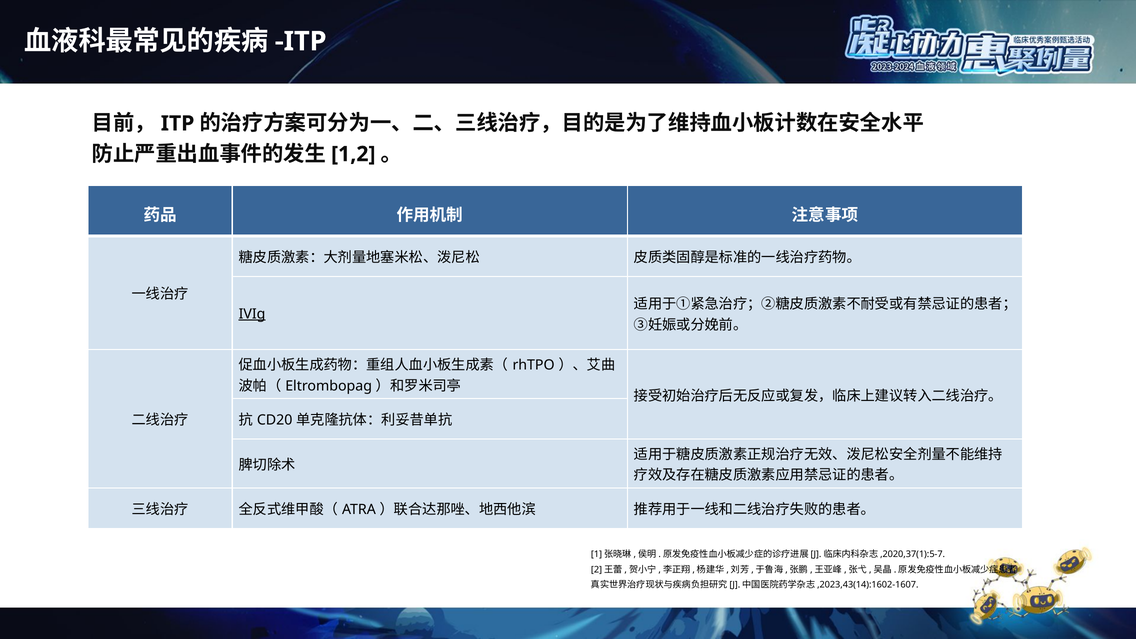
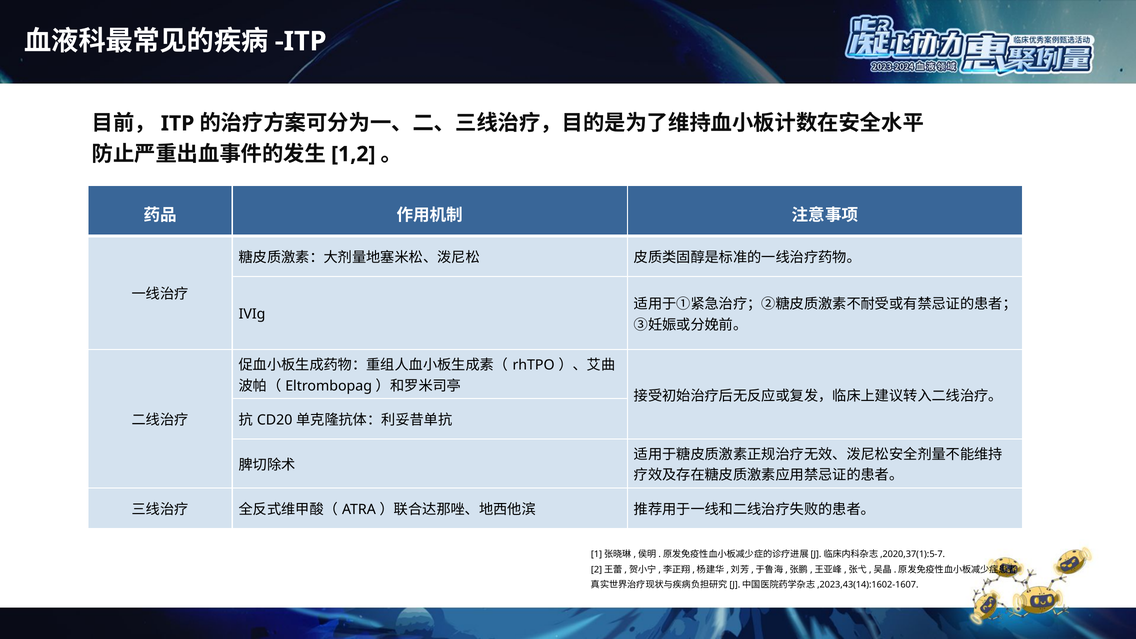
IVIg underline: present -> none
